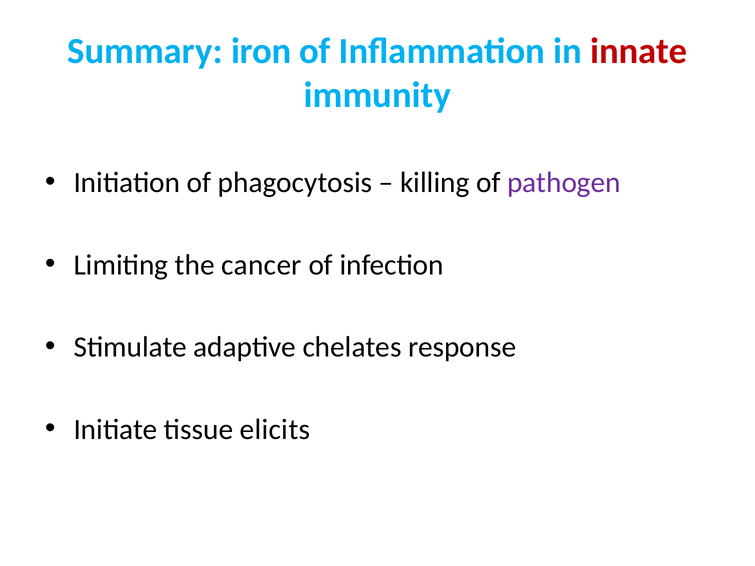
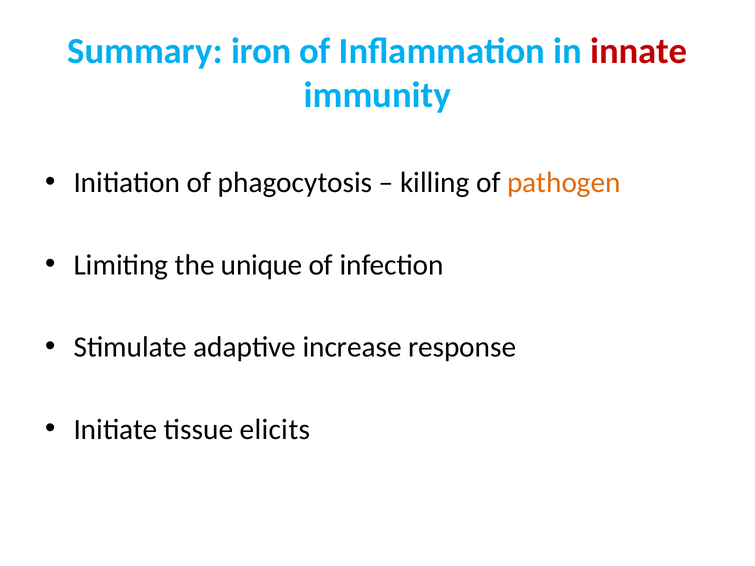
pathogen colour: purple -> orange
cancer: cancer -> unique
chelates: chelates -> increase
